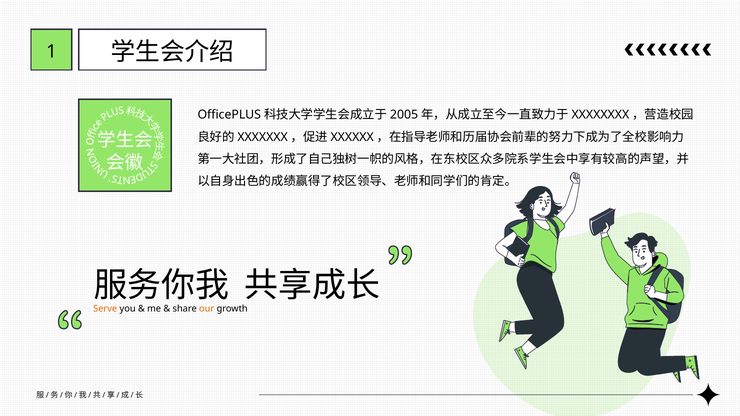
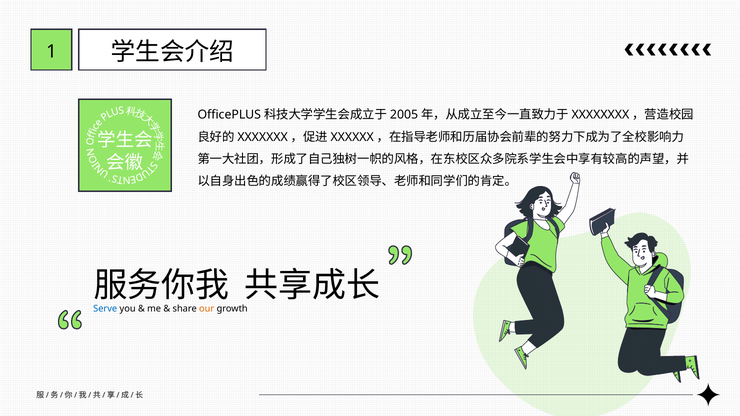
Serve colour: orange -> blue
